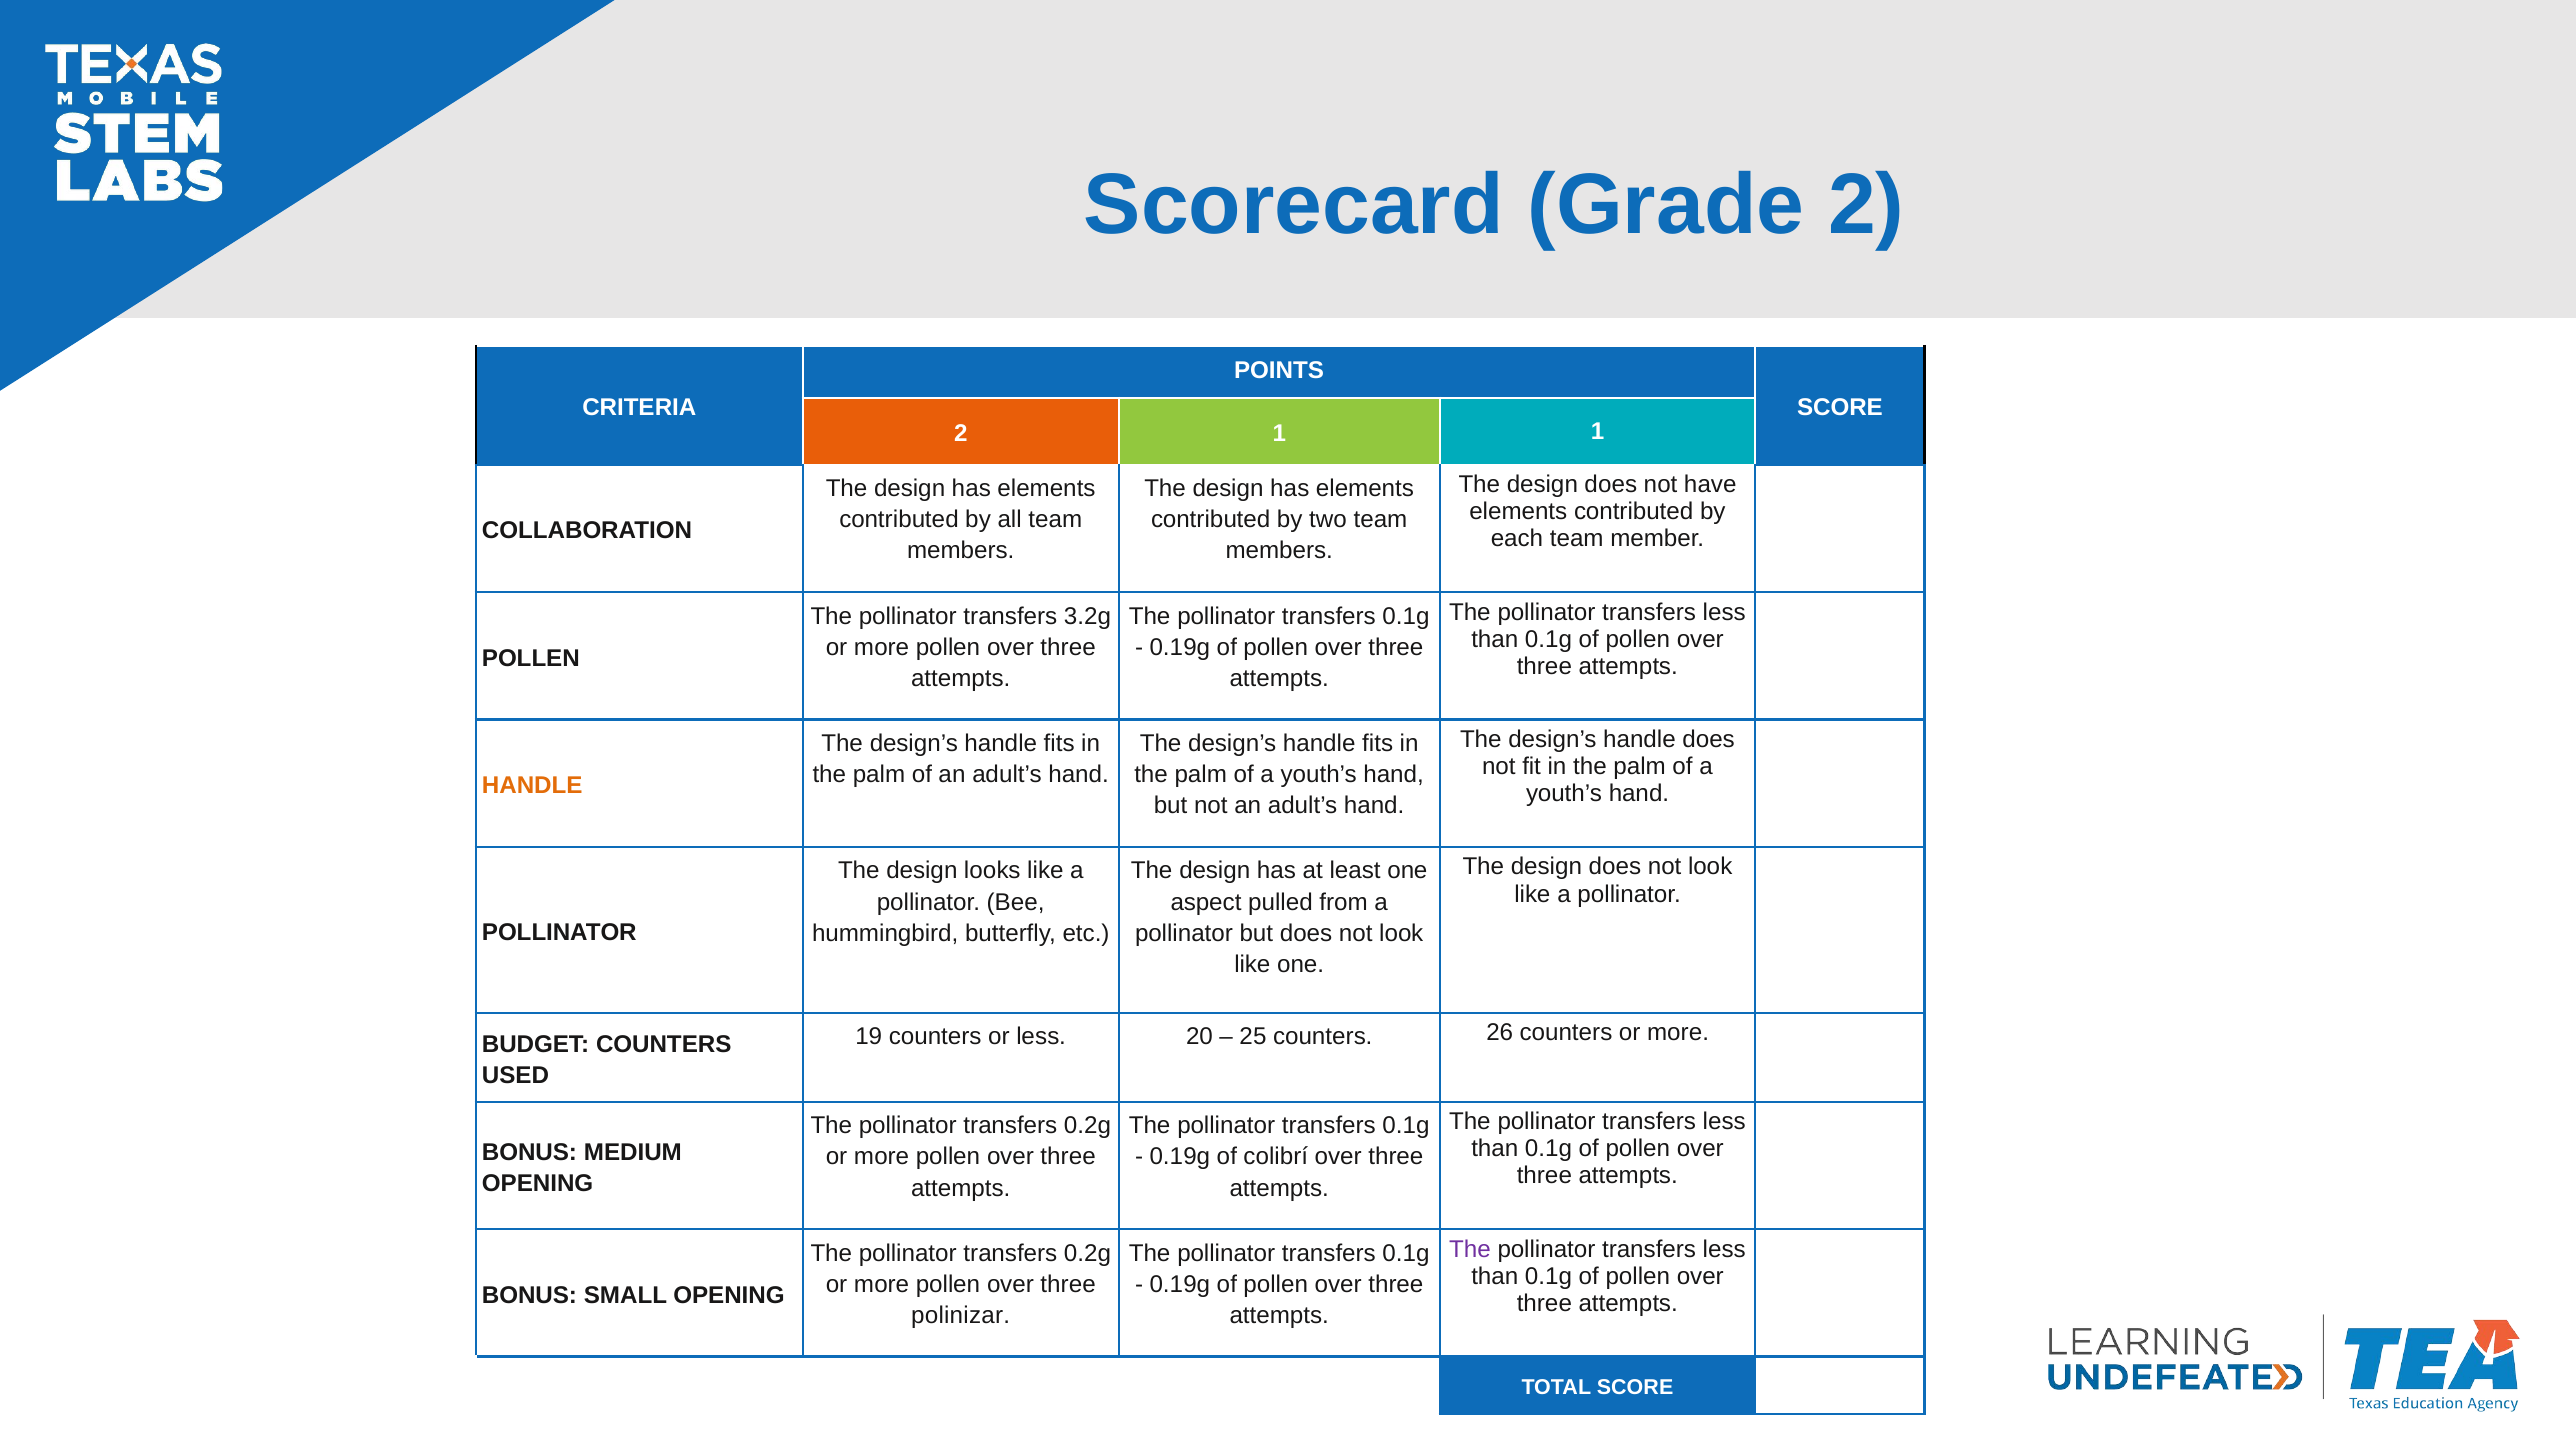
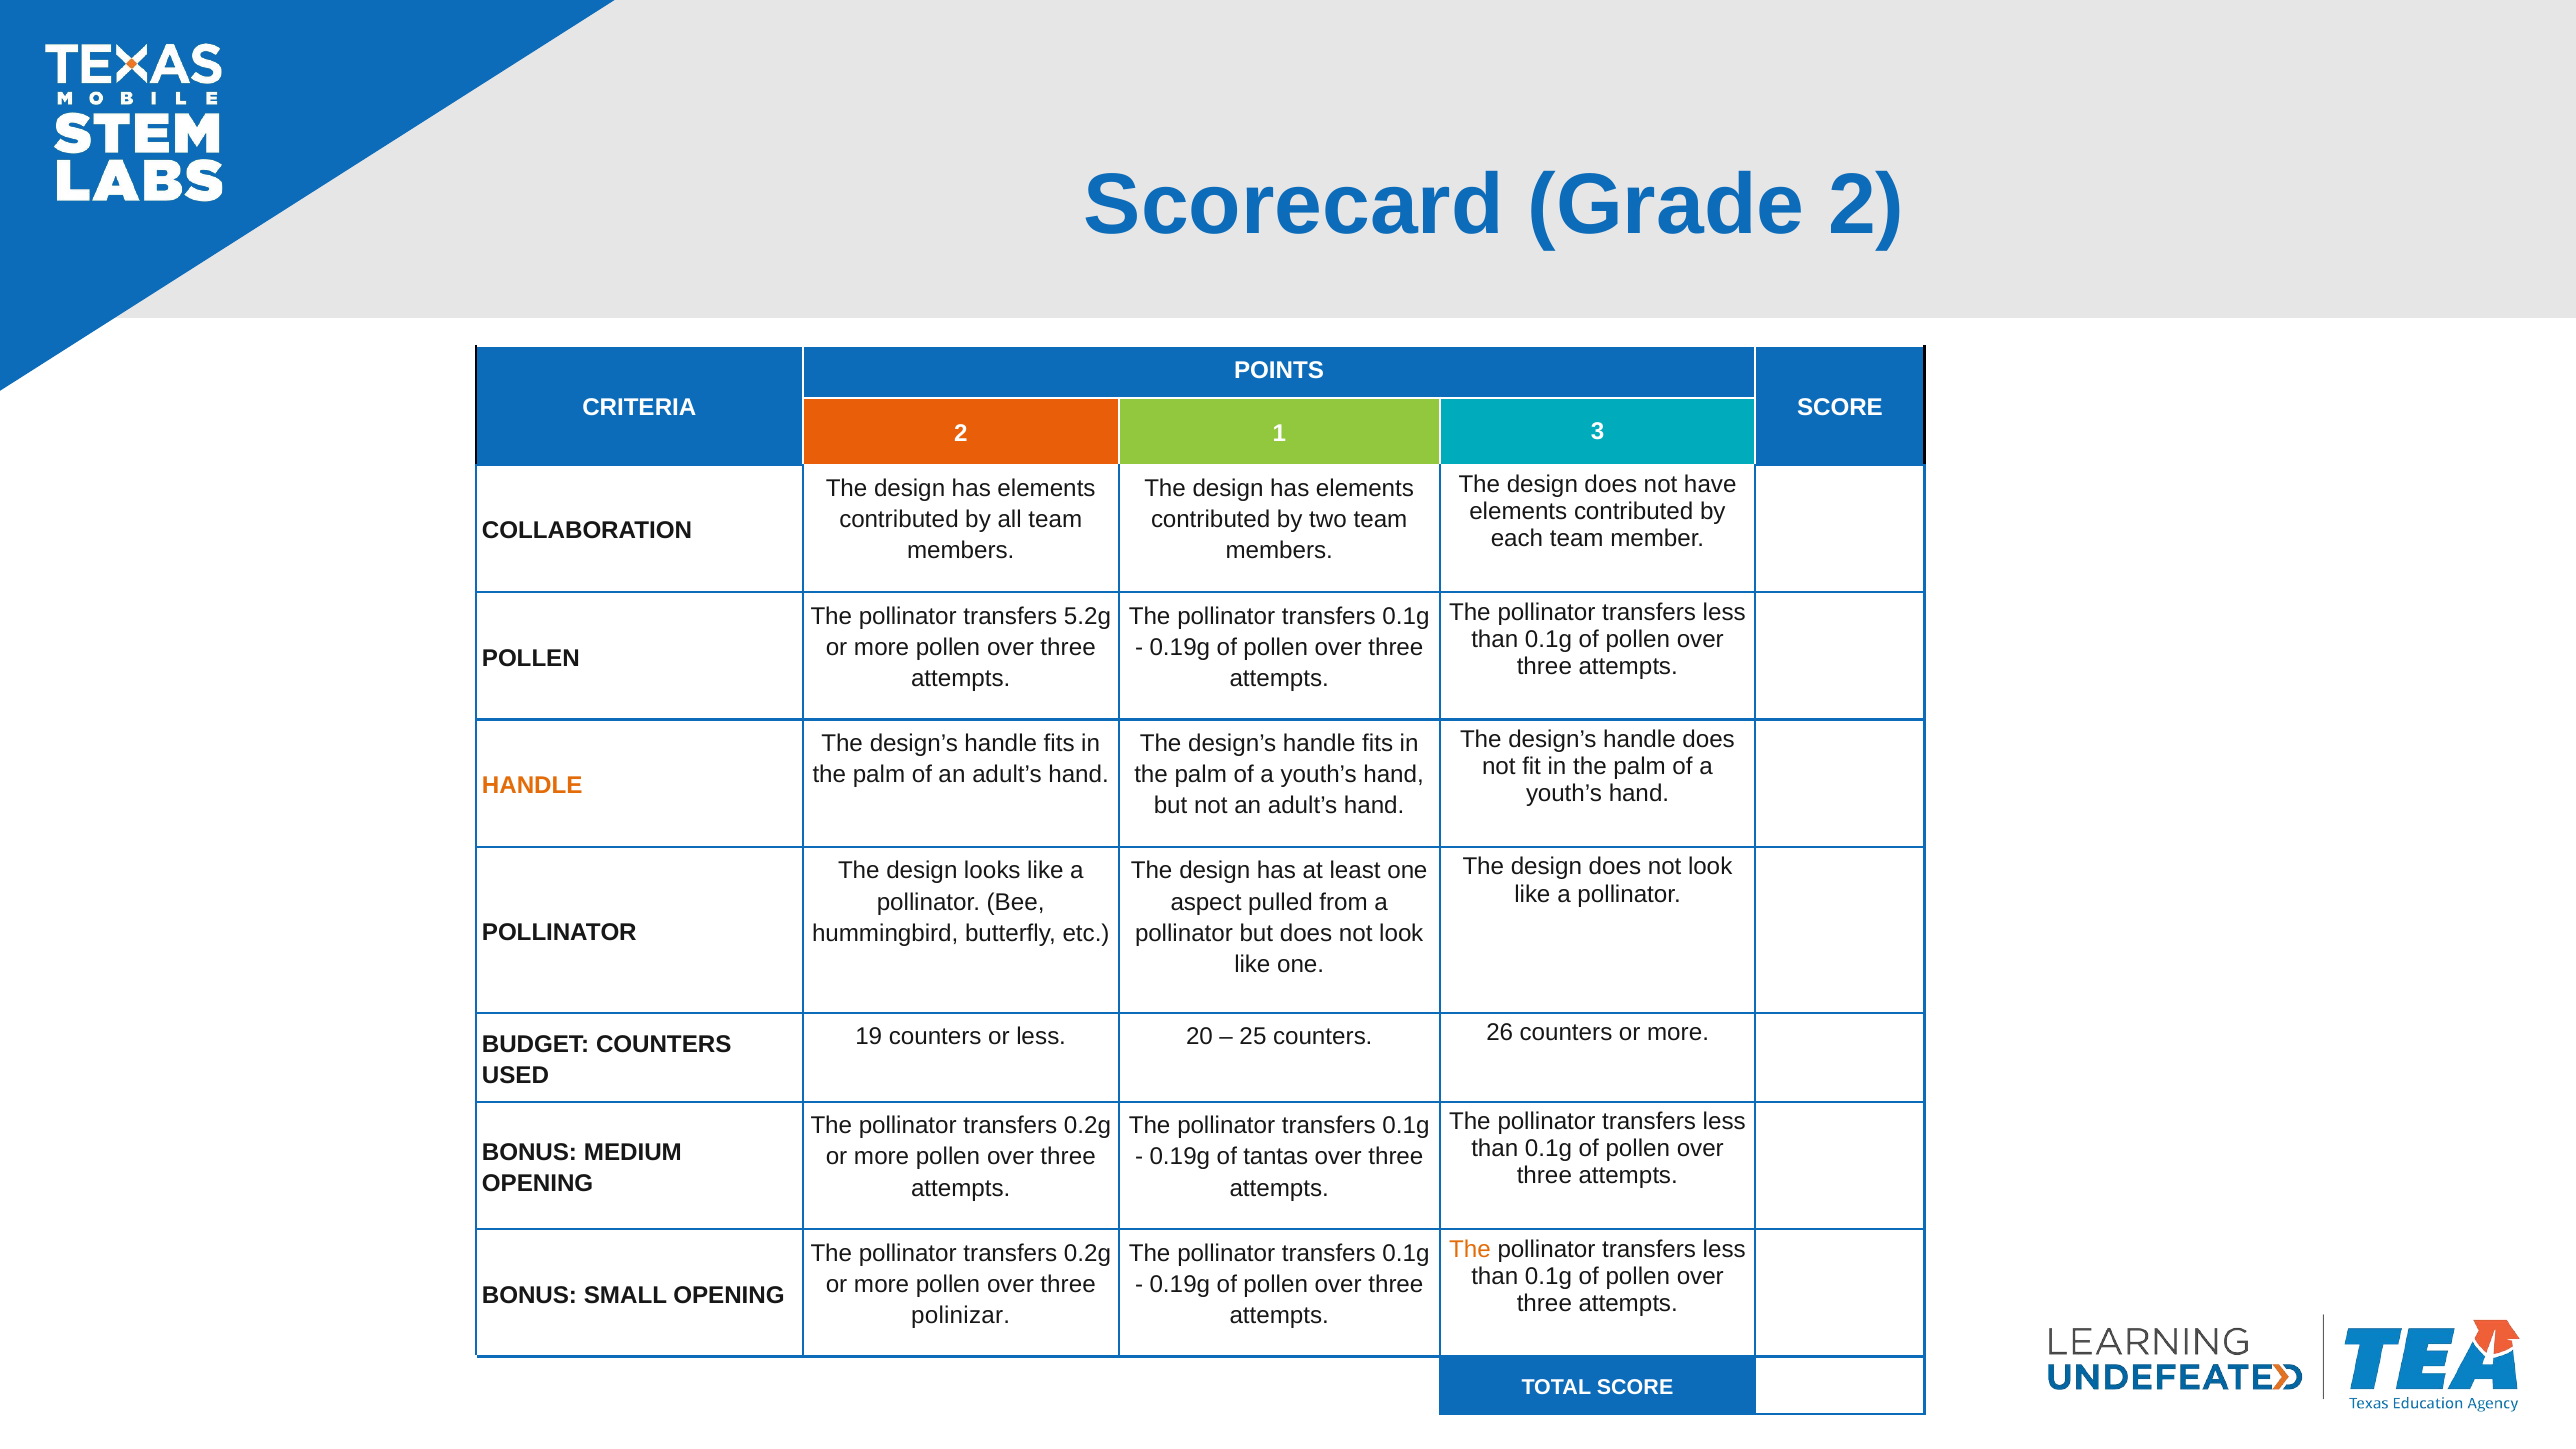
1 1: 1 -> 3
3.2g: 3.2g -> 5.2g
colibrí: colibrí -> tantas
The at (1470, 1249) colour: purple -> orange
